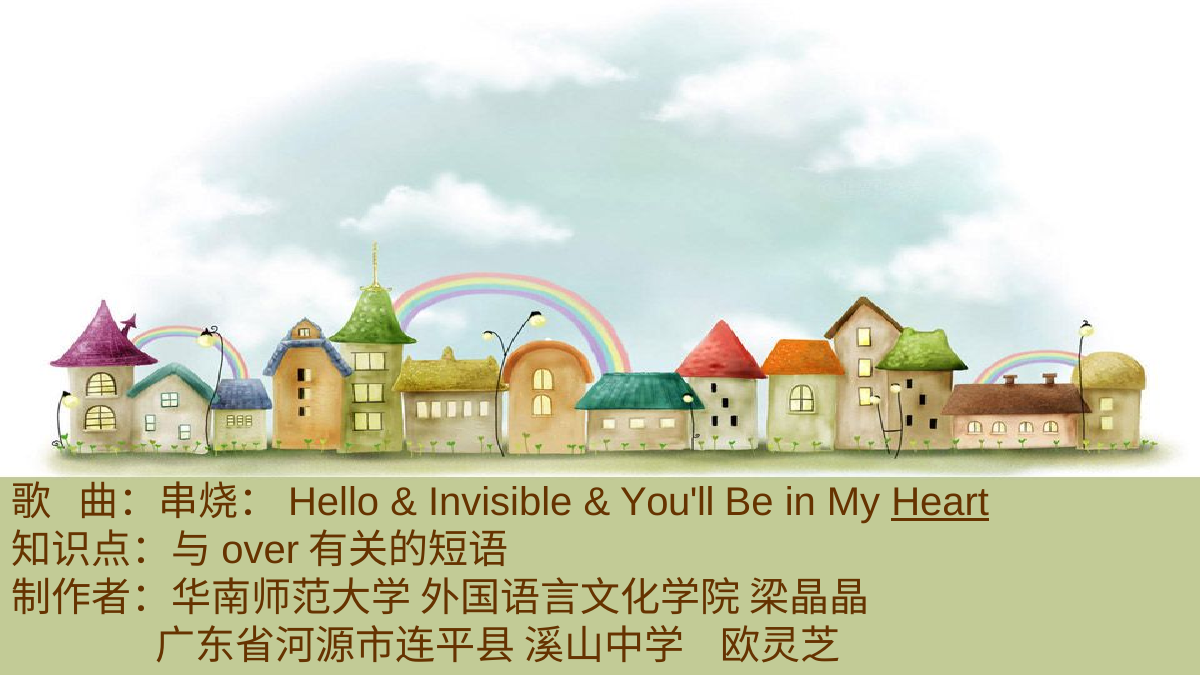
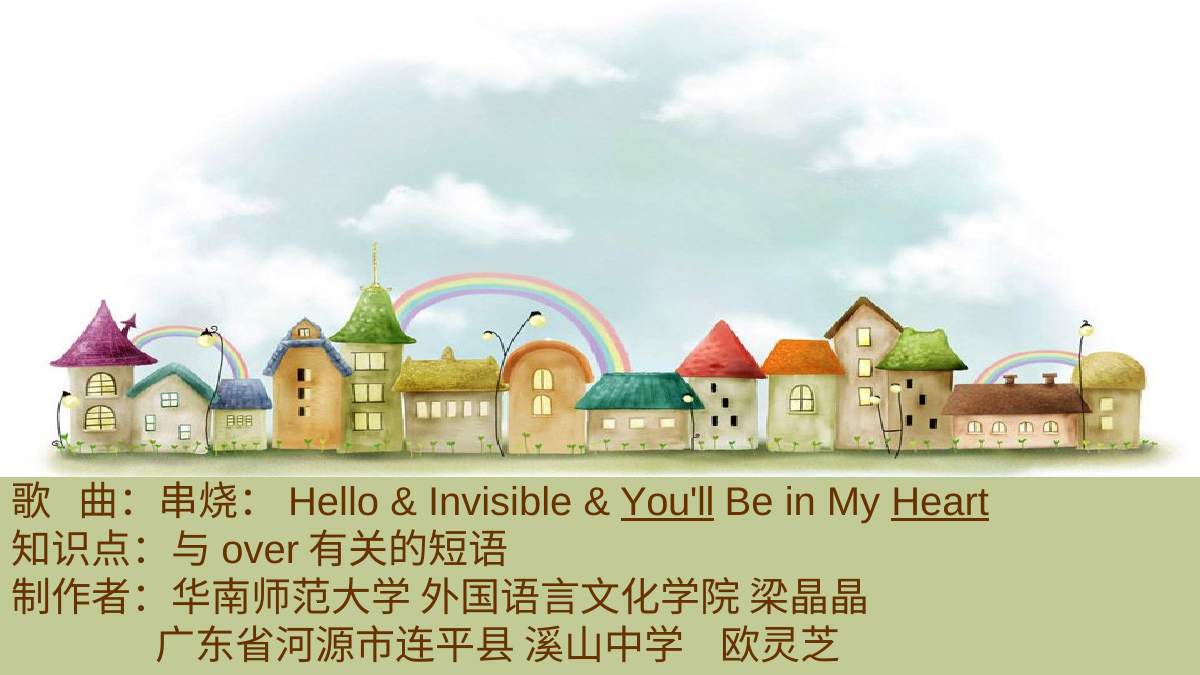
You'll underline: none -> present
